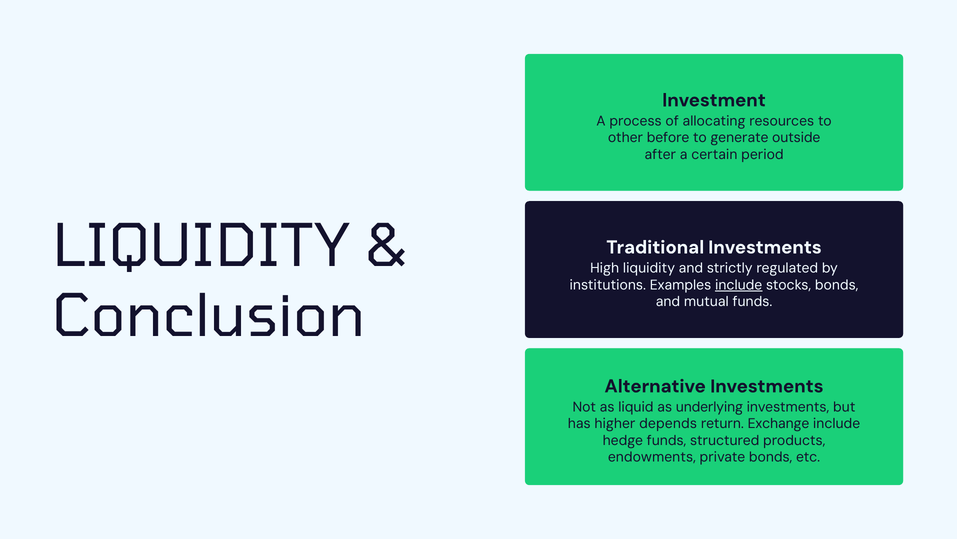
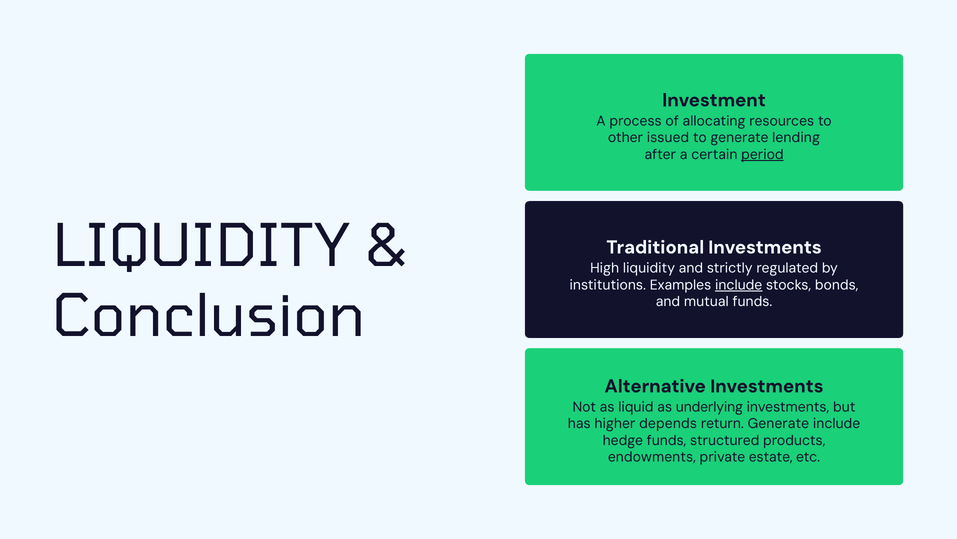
before: before -> issued
outside: outside -> lending
period underline: none -> present
return Exchange: Exchange -> Generate
private bonds: bonds -> estate
